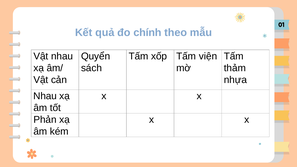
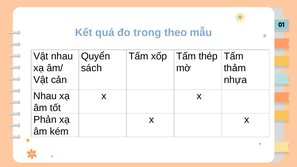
chính: chính -> trong
viện: viện -> thép
